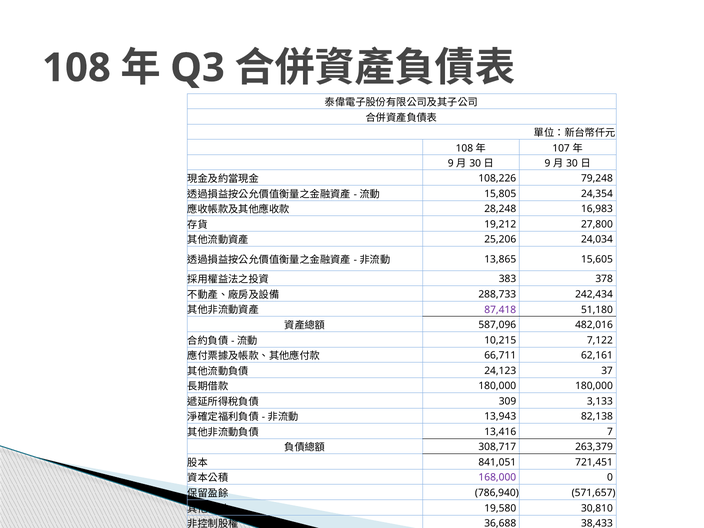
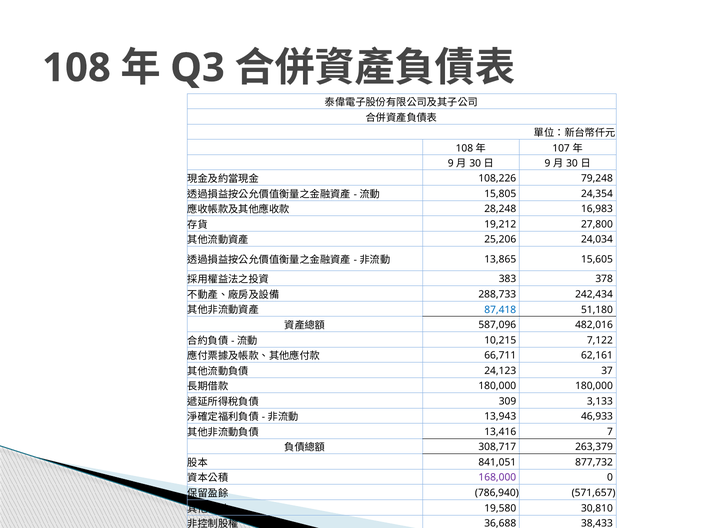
87,418 colour: purple -> blue
82,138: 82,138 -> 46,933
721,451: 721,451 -> 877,732
